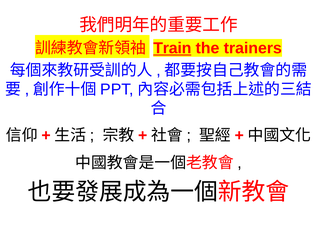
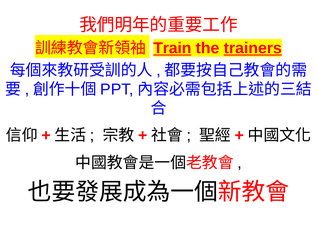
trainers underline: none -> present
